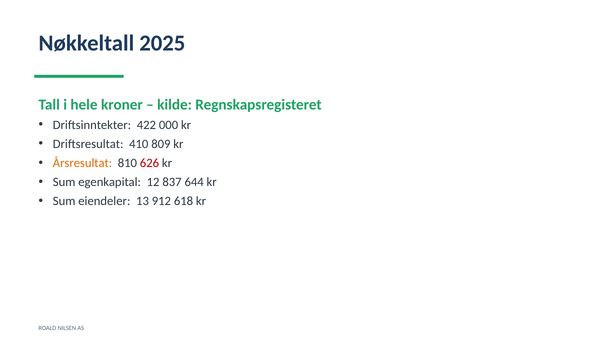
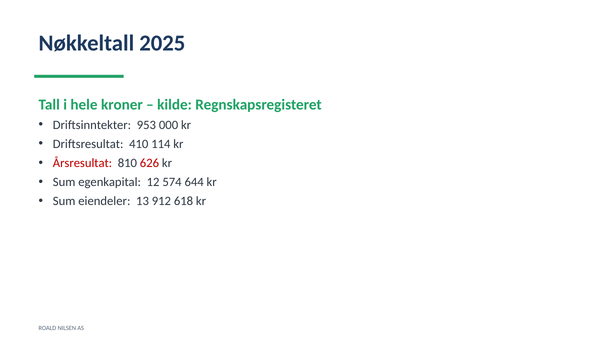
422: 422 -> 953
809: 809 -> 114
Årsresultat colour: orange -> red
837: 837 -> 574
